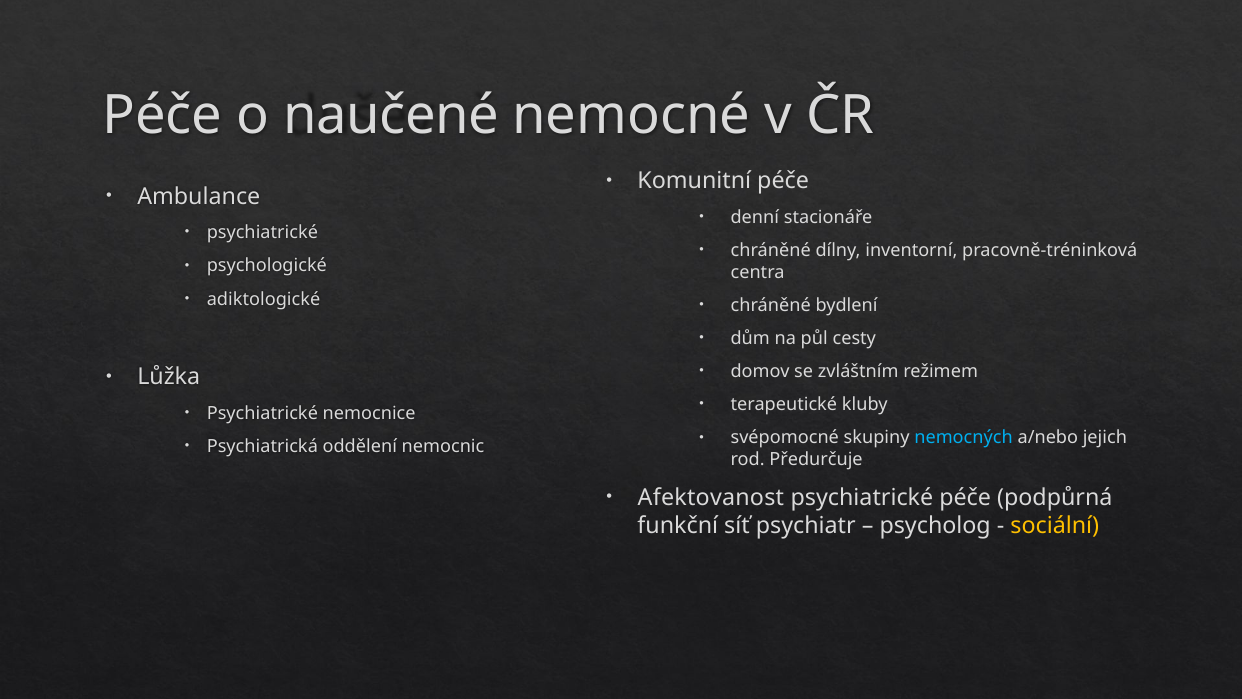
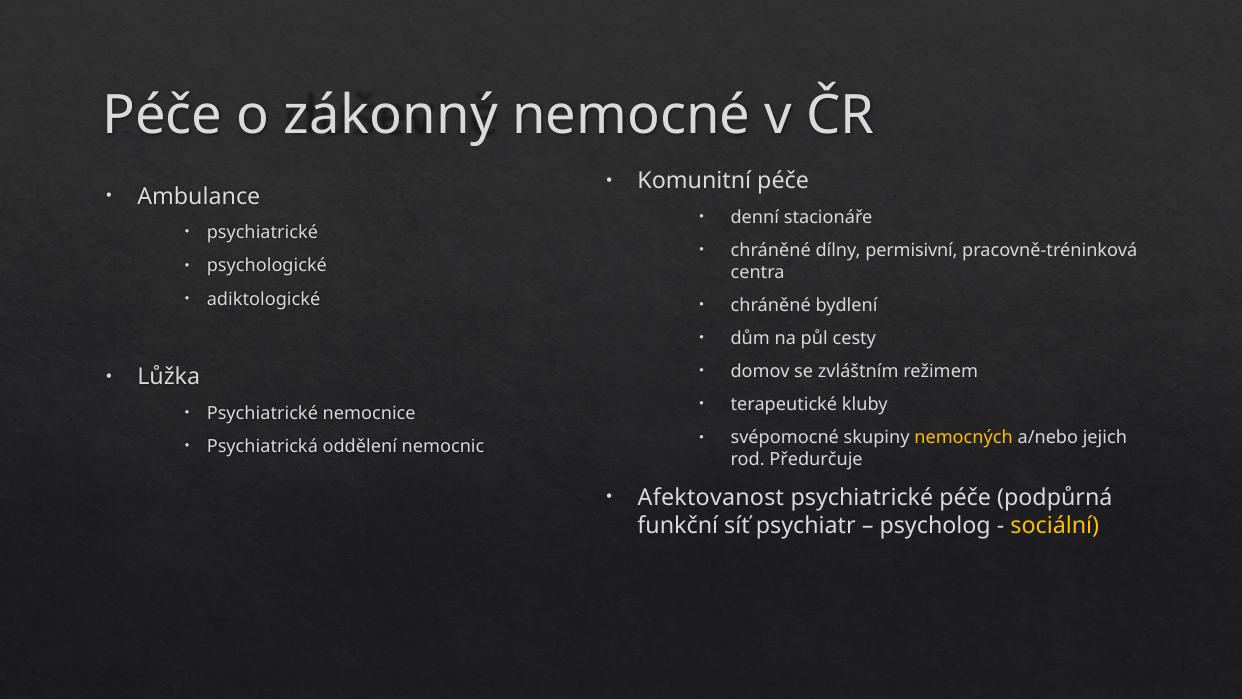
naučené: naučené -> zákonný
inventorní: inventorní -> permisivní
nemocných colour: light blue -> yellow
